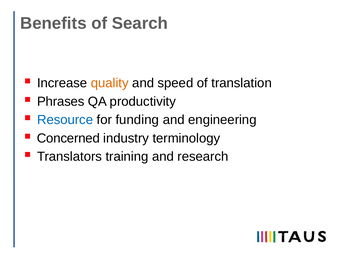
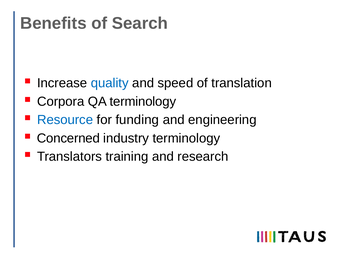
quality colour: orange -> blue
Phrases: Phrases -> Corpora
QA productivity: productivity -> terminology
